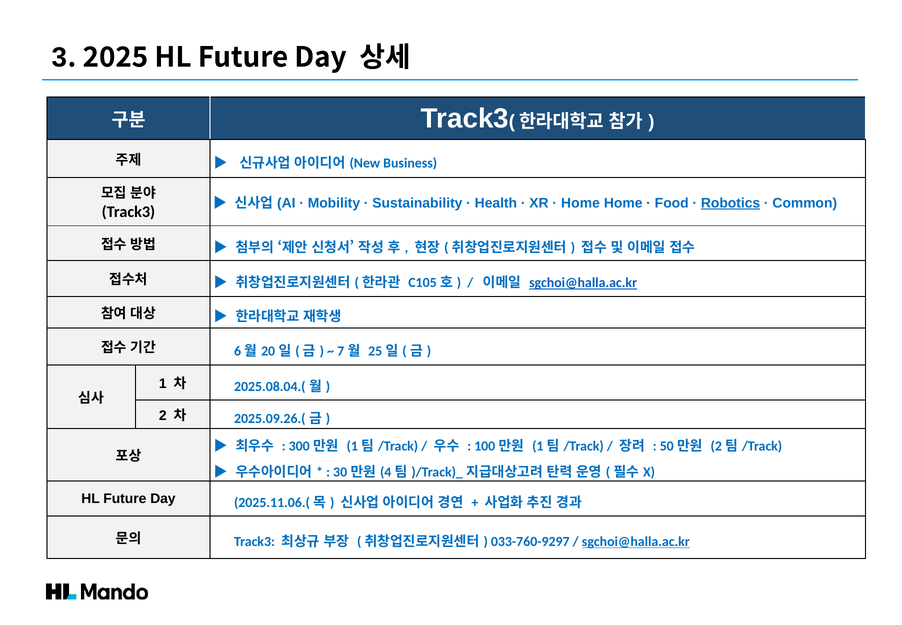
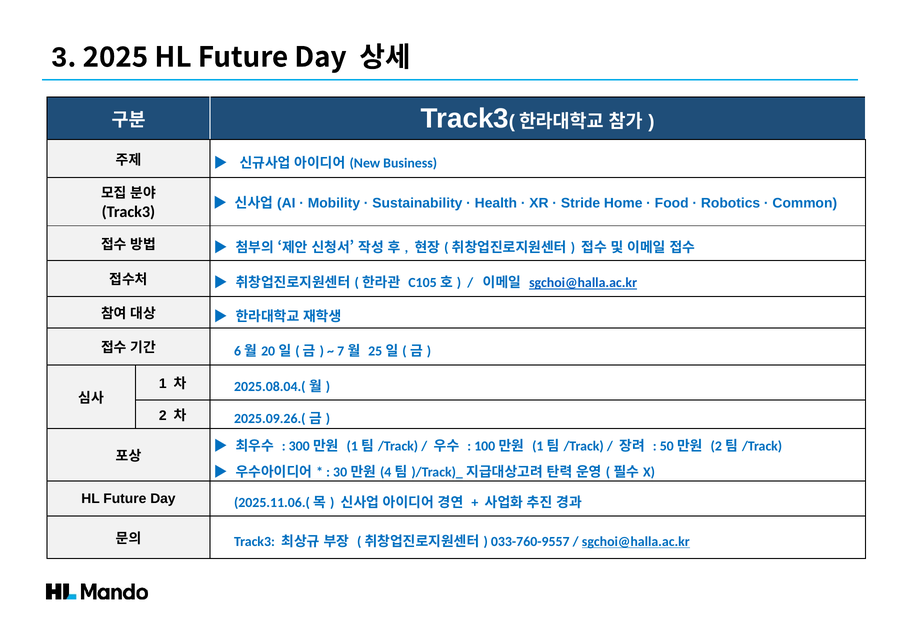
Home at (580, 203): Home -> Stride
Robotics underline: present -> none
033-760-9297: 033-760-9297 -> 033-760-9557
